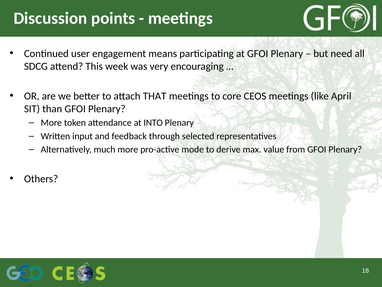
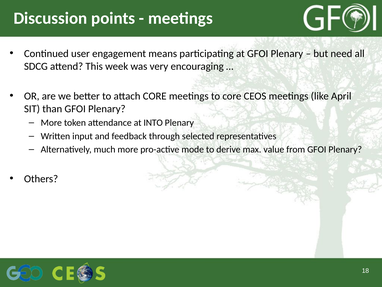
attach THAT: THAT -> CORE
